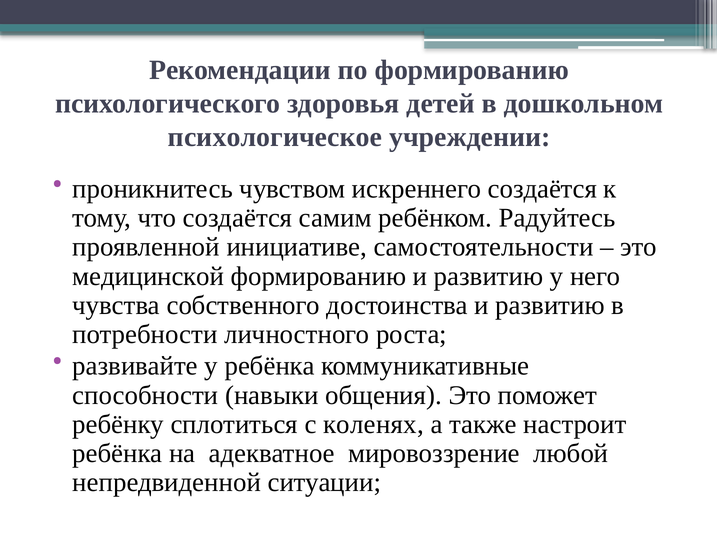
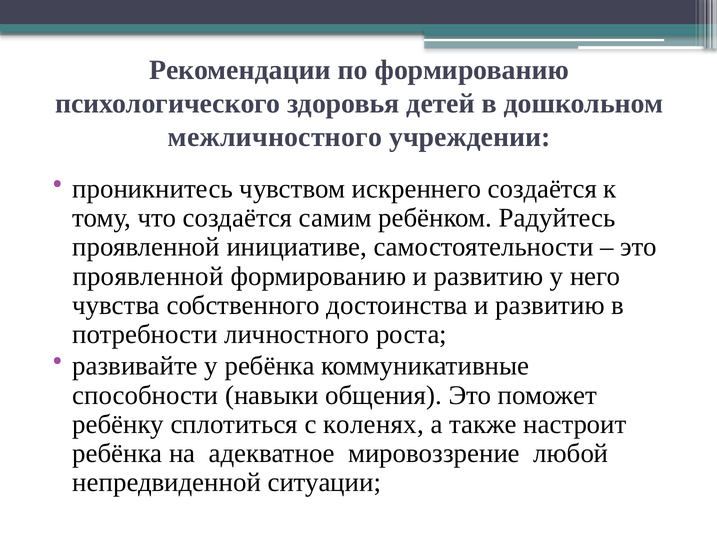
психологическое: психологическое -> межличностного
медицинской at (148, 276): медицинской -> проявленной
